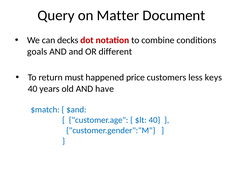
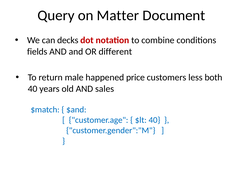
goals: goals -> fields
must: must -> male
keys: keys -> both
have: have -> sales
